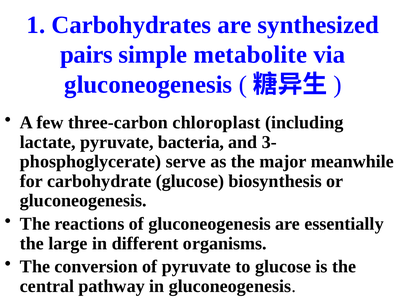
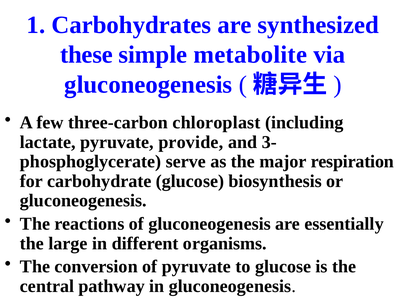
pairs: pairs -> these
bacteria: bacteria -> provide
meanwhile: meanwhile -> respiration
